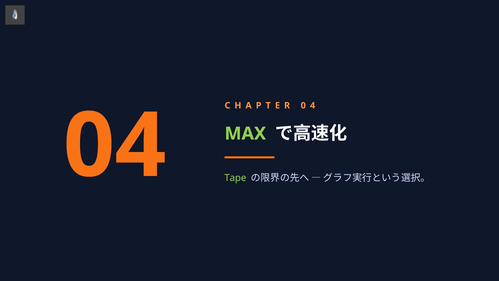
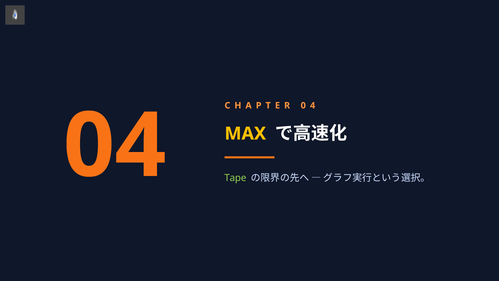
MAX colour: light green -> yellow
